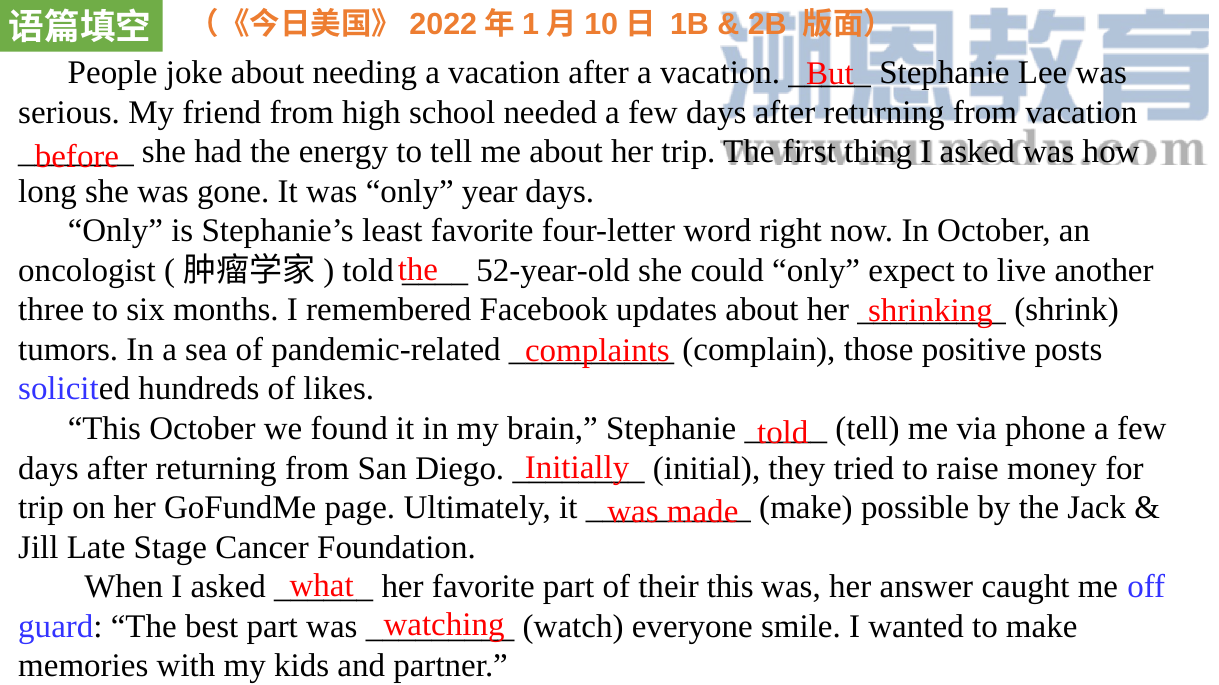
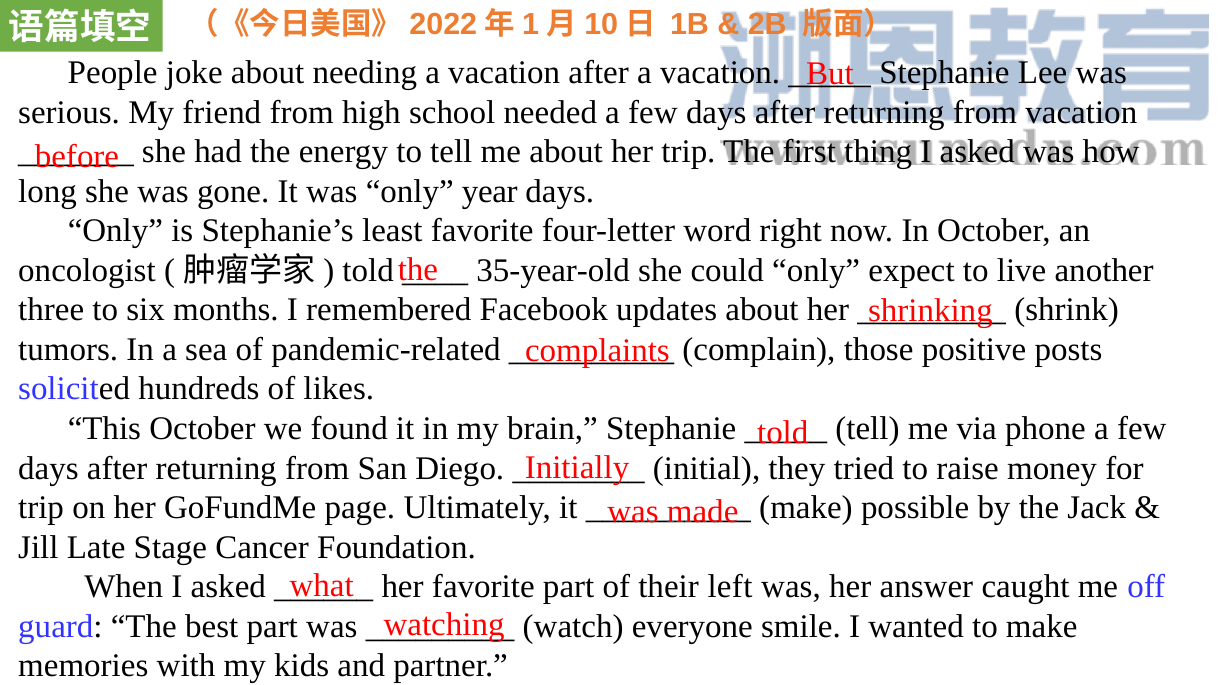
52-year-old: 52-year-old -> 35-year-old
their this: this -> left
